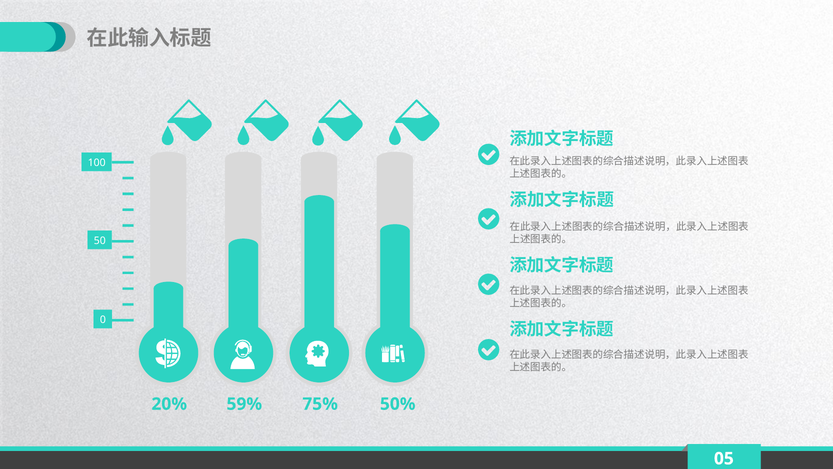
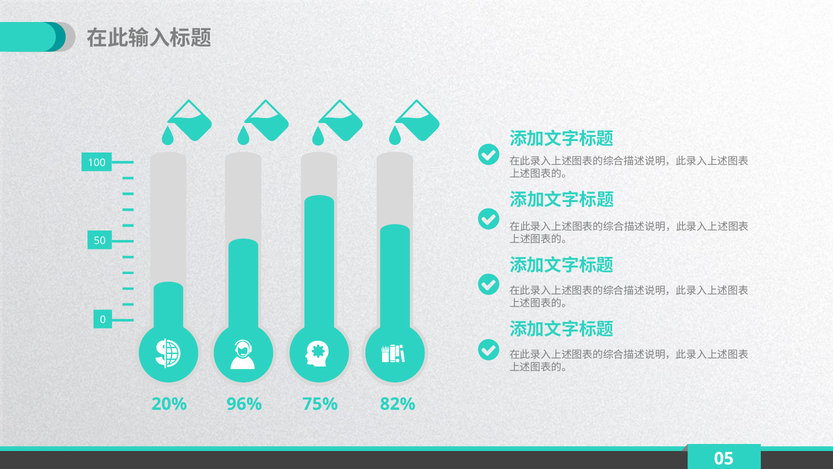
59%: 59% -> 96%
50%: 50% -> 82%
